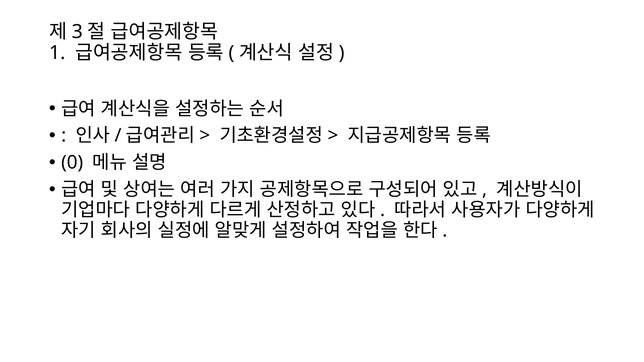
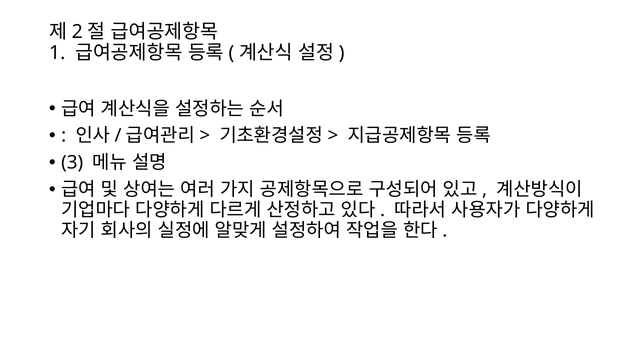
3: 3 -> 2
0: 0 -> 3
